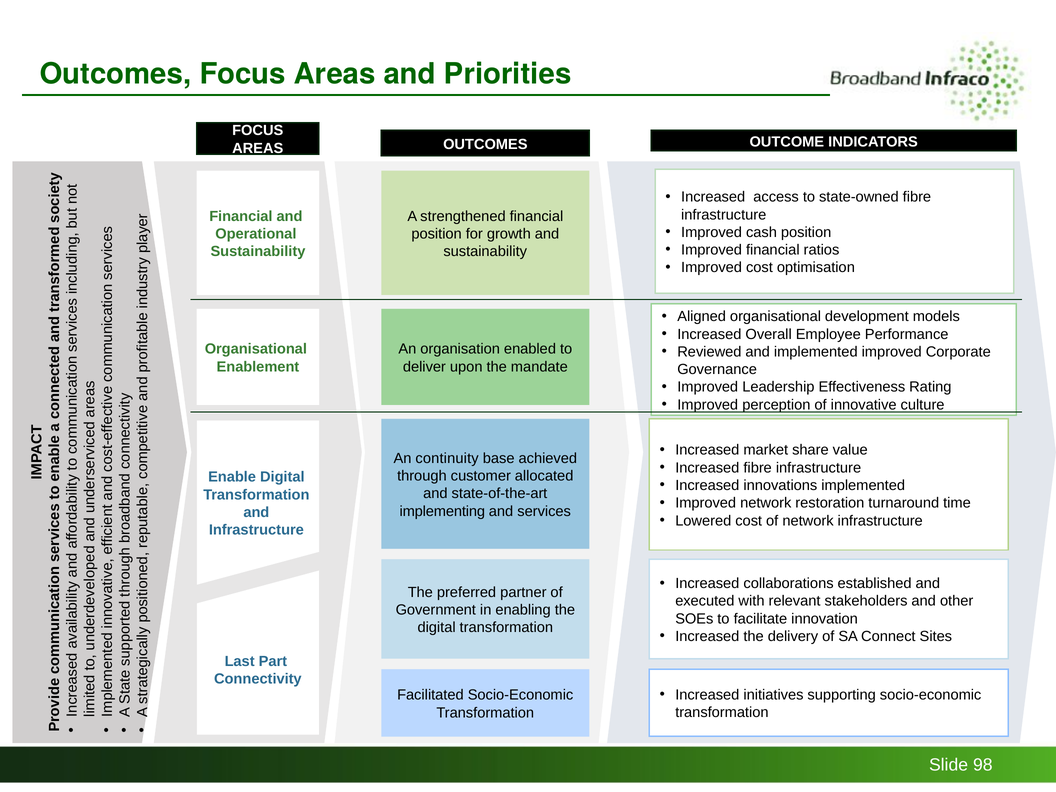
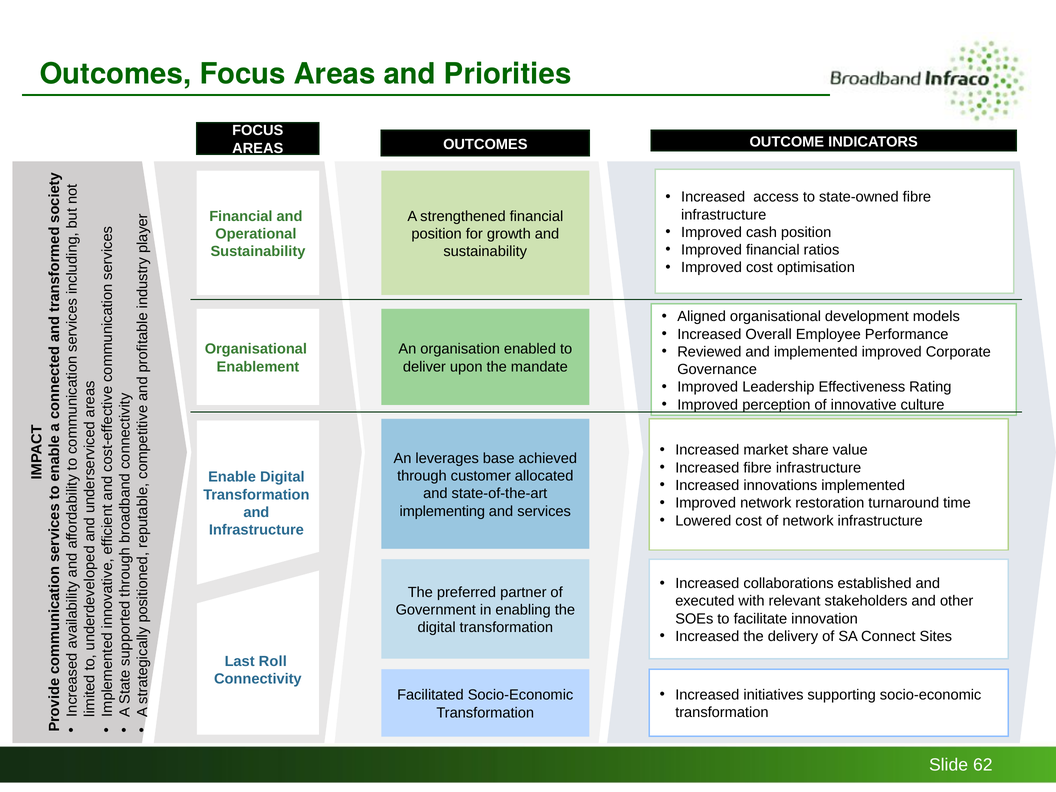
continuity: continuity -> leverages
Part: Part -> Roll
98: 98 -> 62
